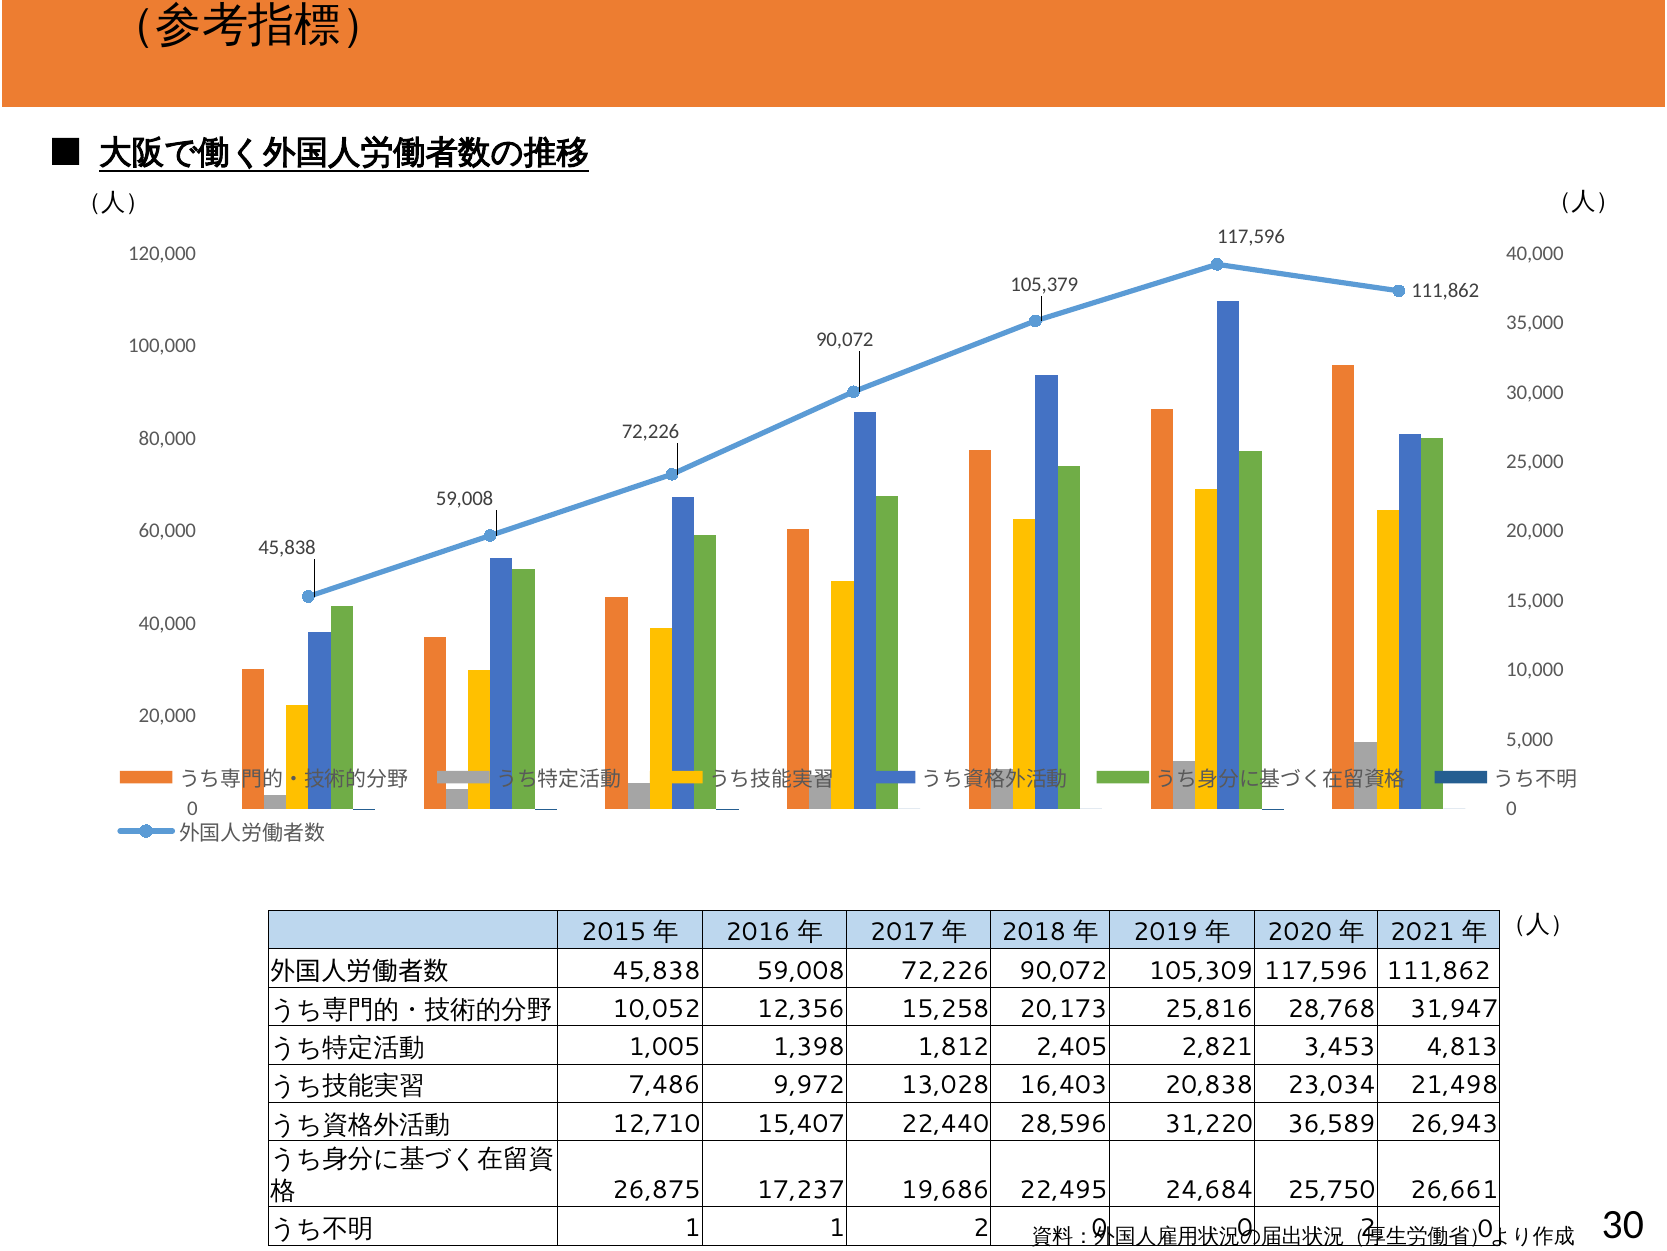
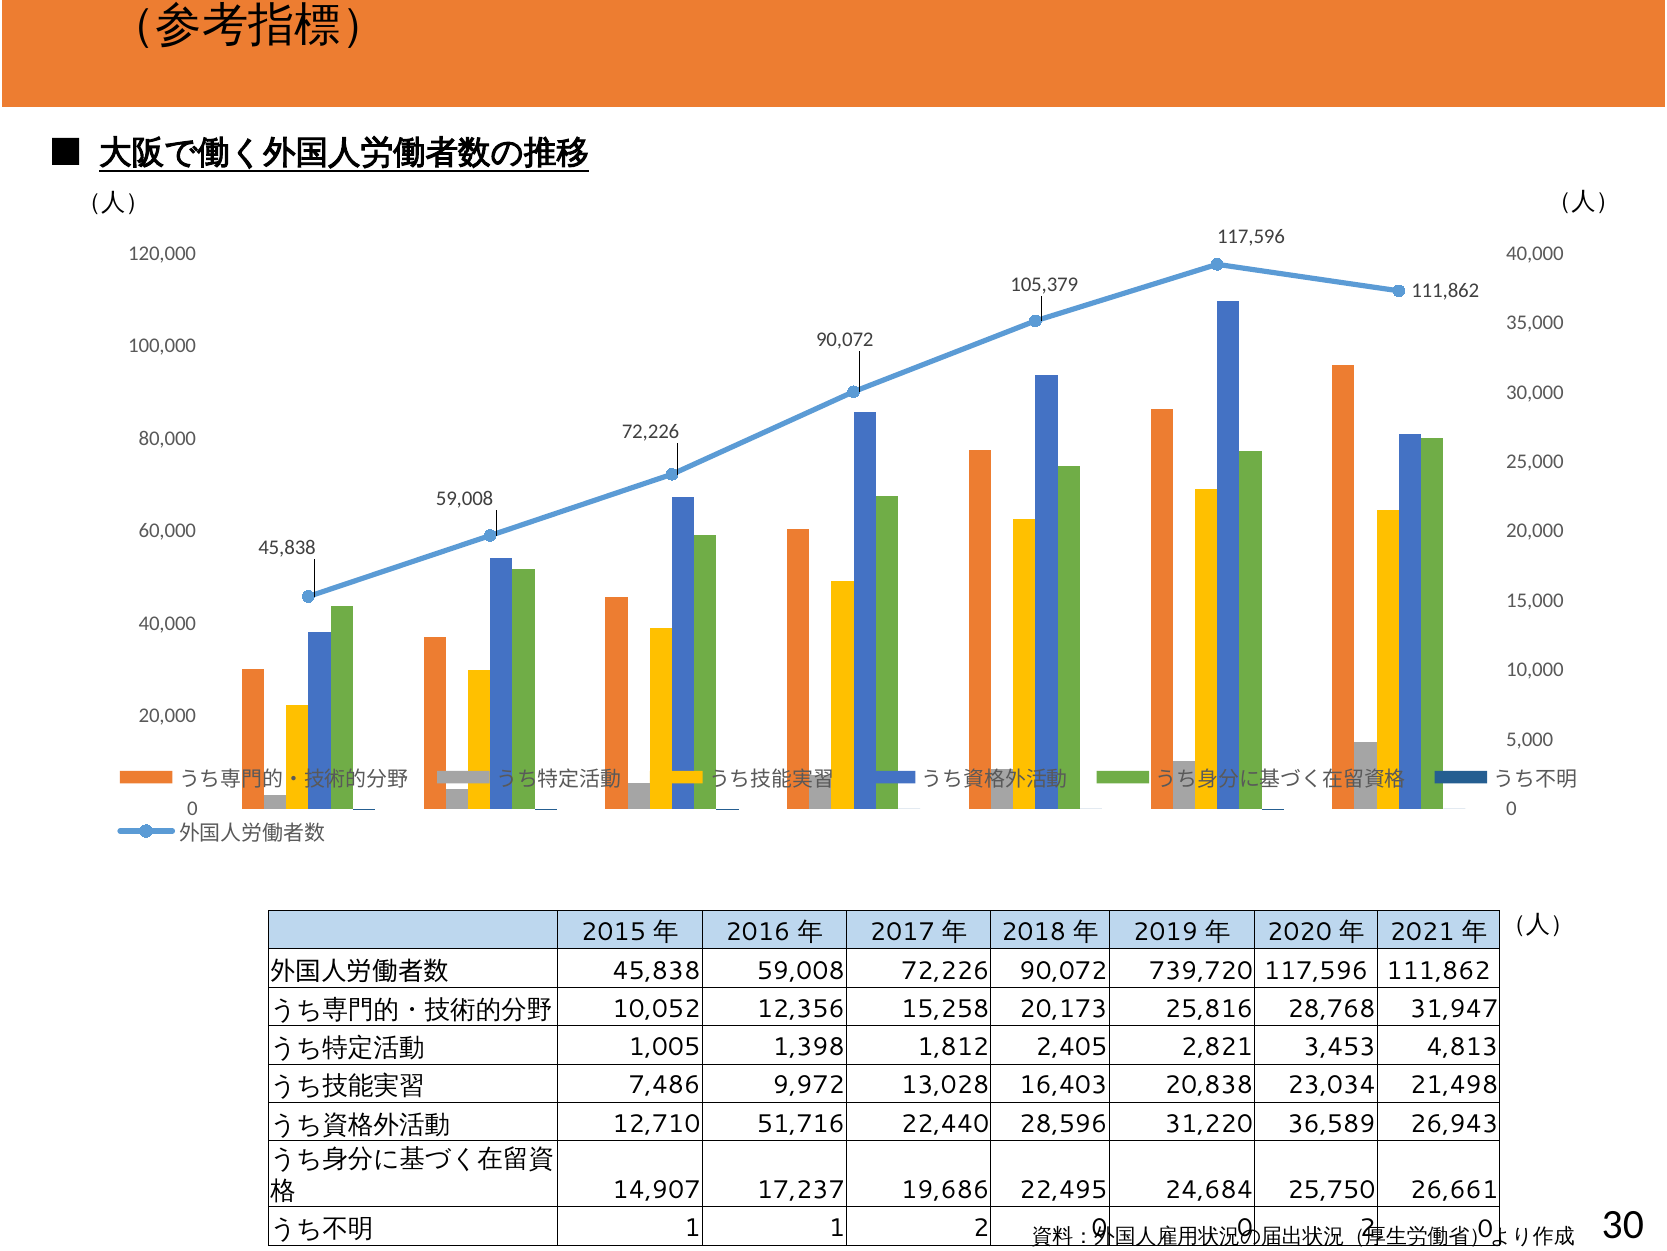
105,309: 105,309 -> 739,720
15,407: 15,407 -> 51,716
26,875: 26,875 -> 14,907
